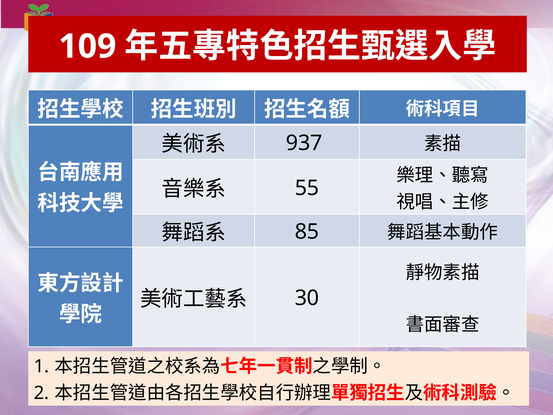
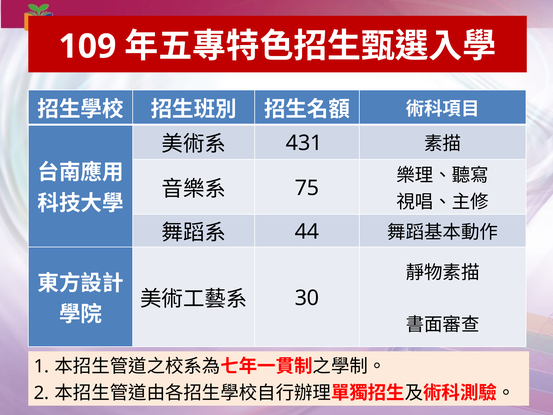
937: 937 -> 431
55: 55 -> 75
85: 85 -> 44
